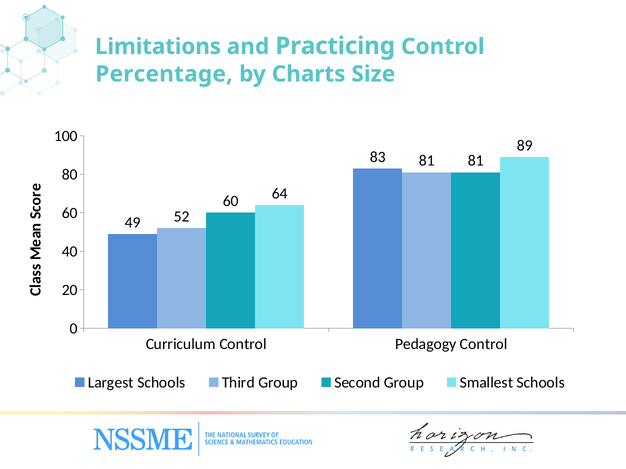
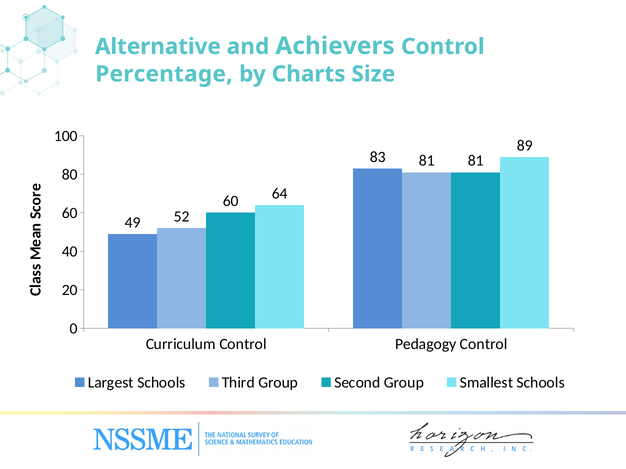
Limitations: Limitations -> Alternative
Practicing: Practicing -> Achievers
